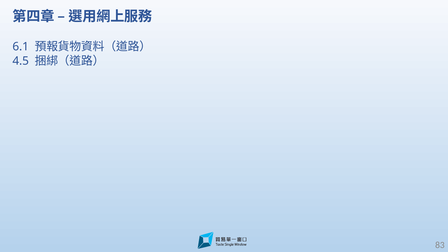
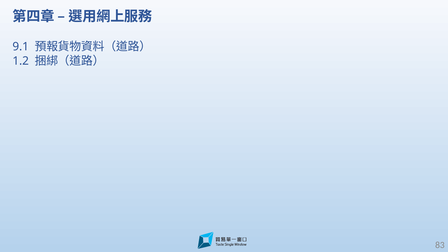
6.1: 6.1 -> 9.1
4.5: 4.5 -> 1.2
